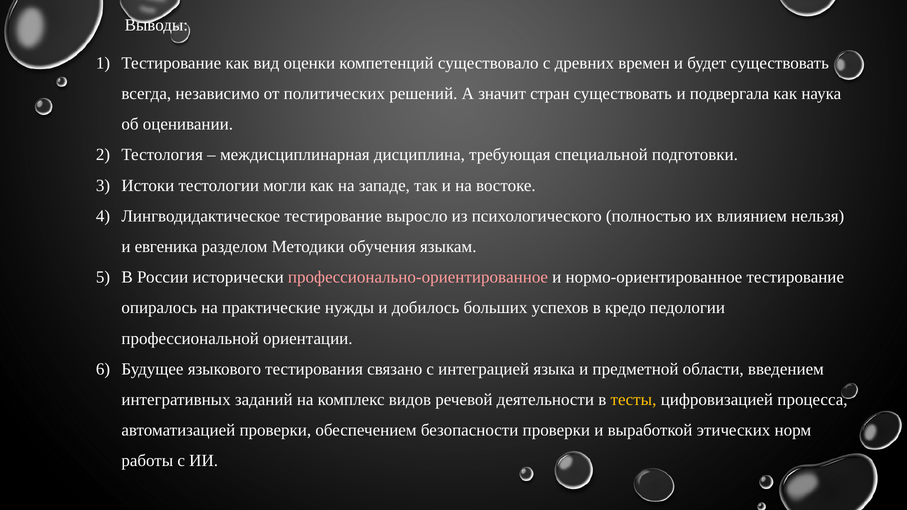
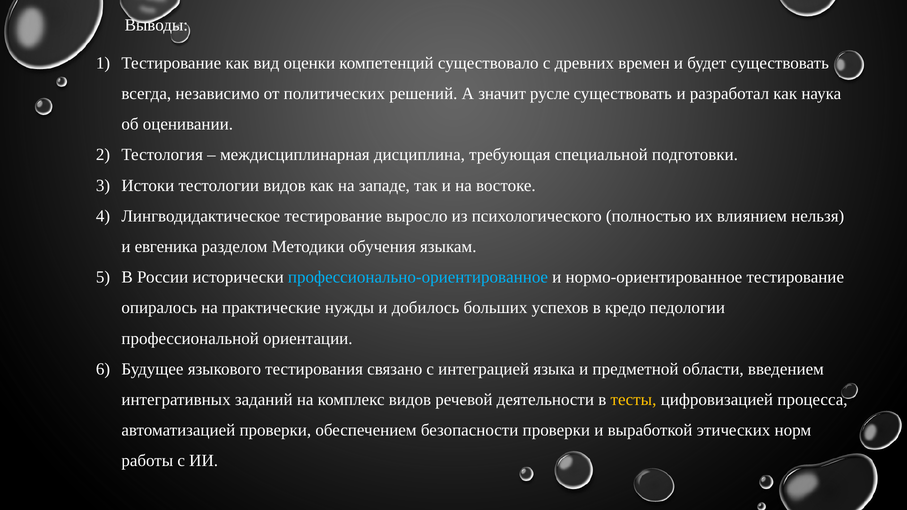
стран: стран -> русле
подвергала: подвергала -> разработал
тестологии могли: могли -> видов
профессионально-ориентированное colour: pink -> light blue
